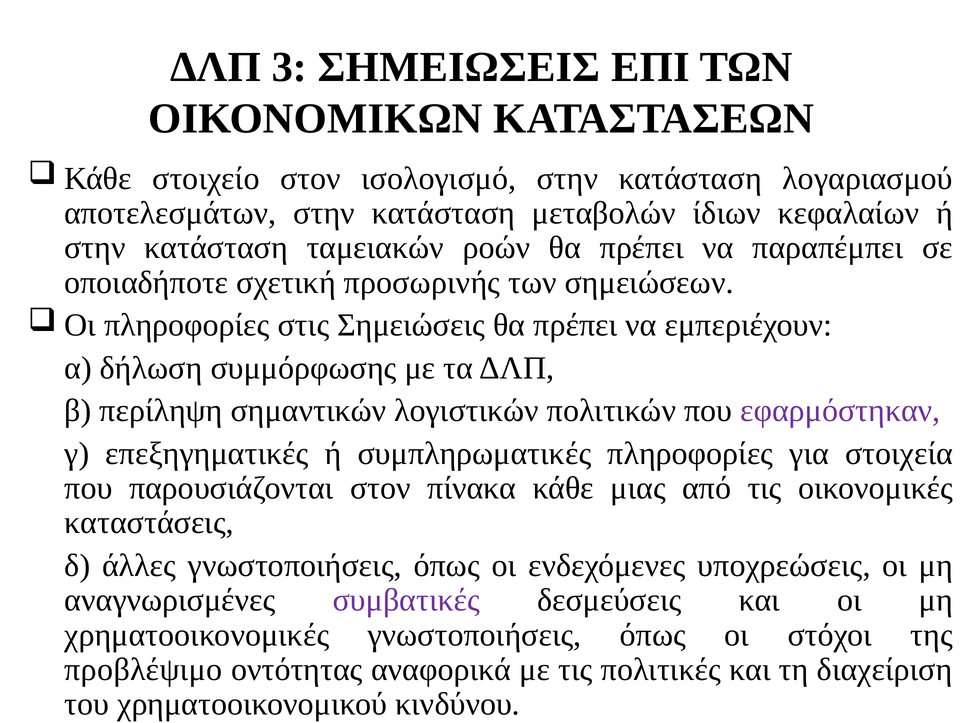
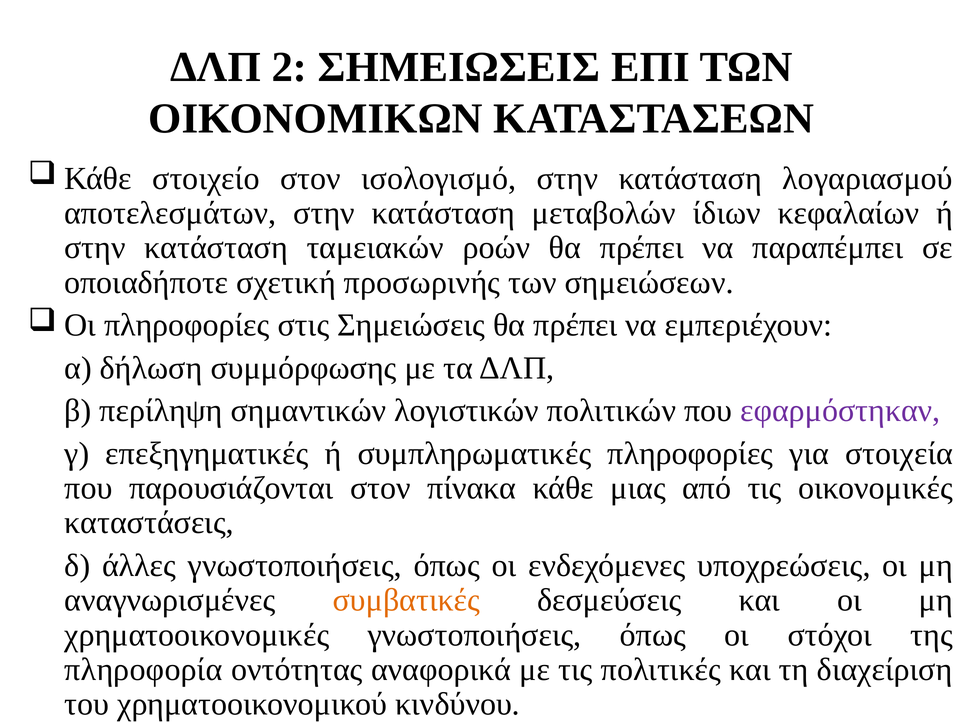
3: 3 -> 2
συμβατικές colour: purple -> orange
προβλέψιμο: προβλέψιμο -> πληροφορία
